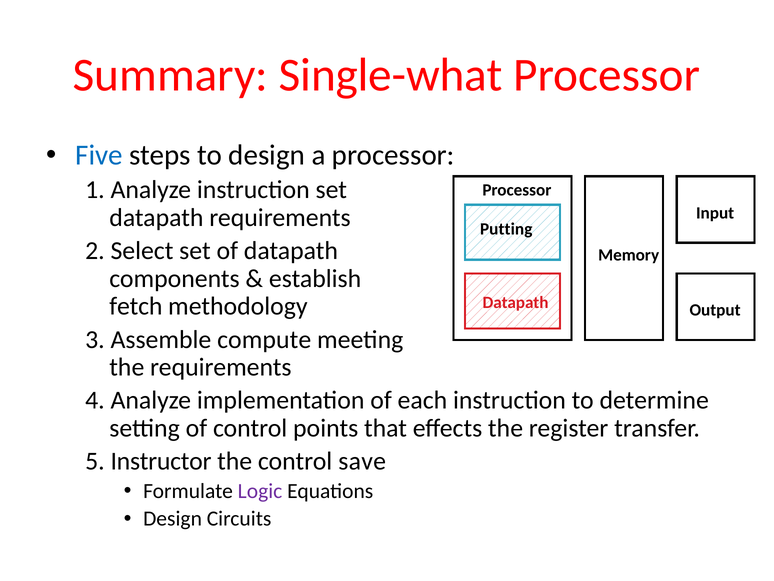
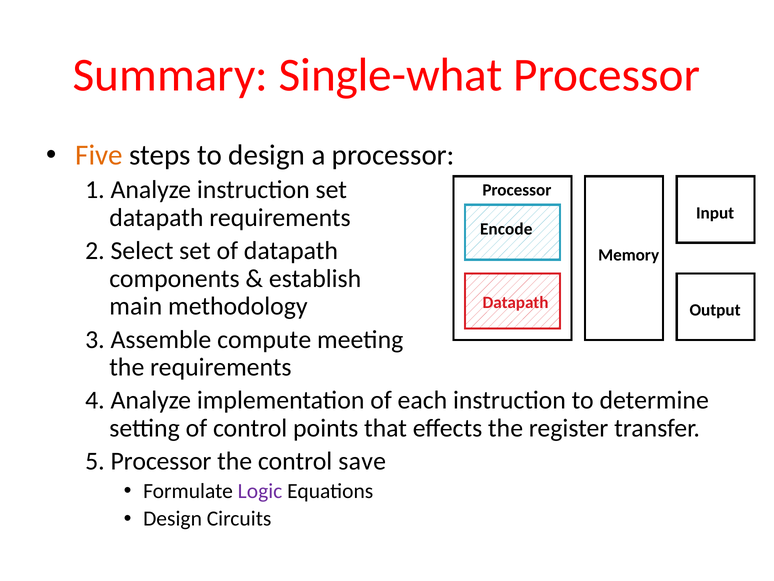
Five colour: blue -> orange
Putting: Putting -> Encode
fetch: fetch -> main
5 Instructor: Instructor -> Processor
